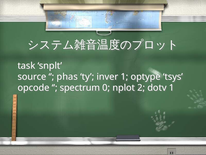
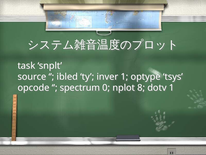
phas: phas -> ibled
2: 2 -> 8
